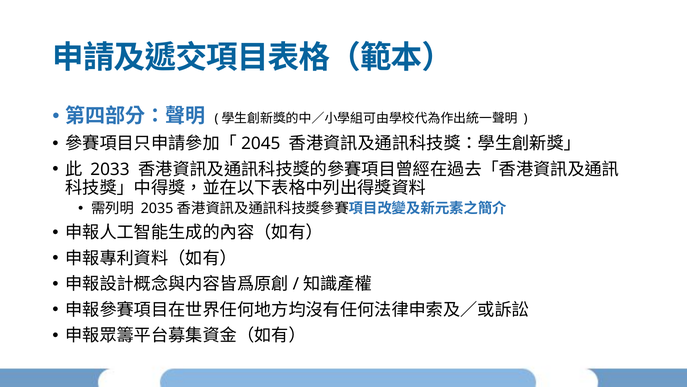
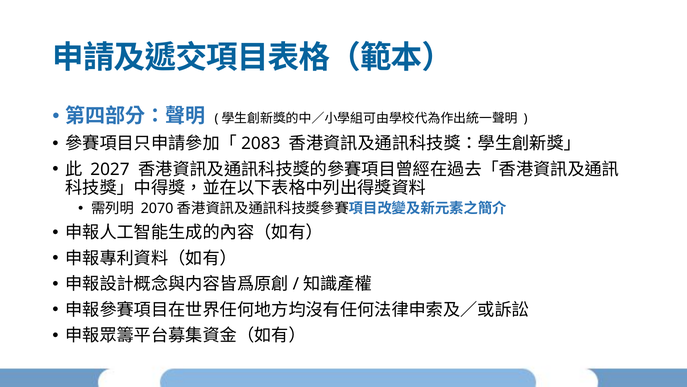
2045: 2045 -> 2083
2033: 2033 -> 2027
2035: 2035 -> 2070
